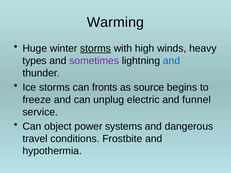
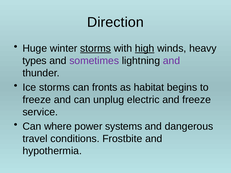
Warming: Warming -> Direction
high underline: none -> present
and at (172, 61) colour: blue -> purple
source: source -> habitat
and funnel: funnel -> freeze
object: object -> where
